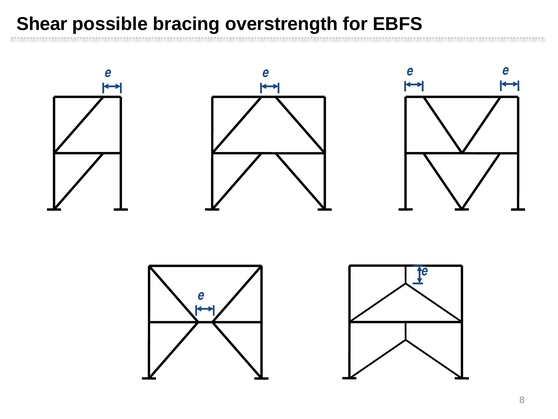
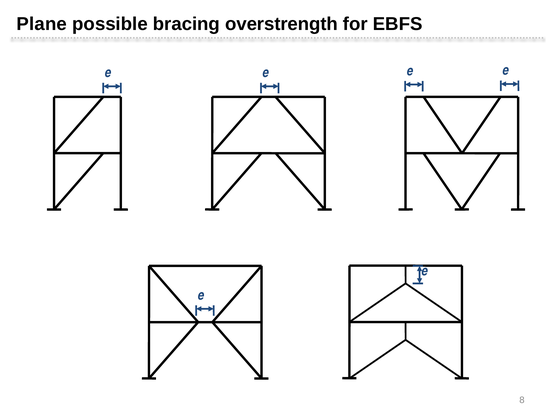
Shear: Shear -> Plane
